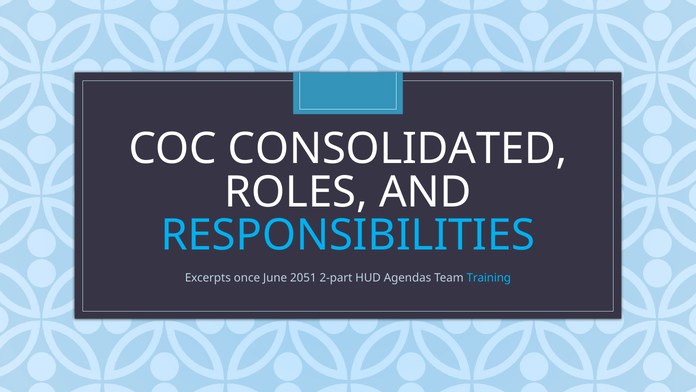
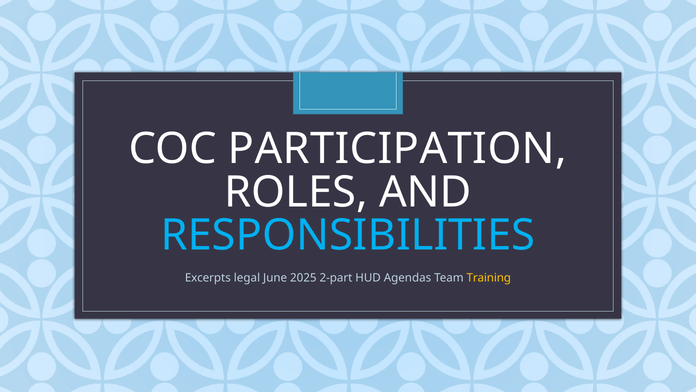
CONSOLIDATED: CONSOLIDATED -> PARTICIPATION
once: once -> legal
2051: 2051 -> 2025
Training colour: light blue -> yellow
